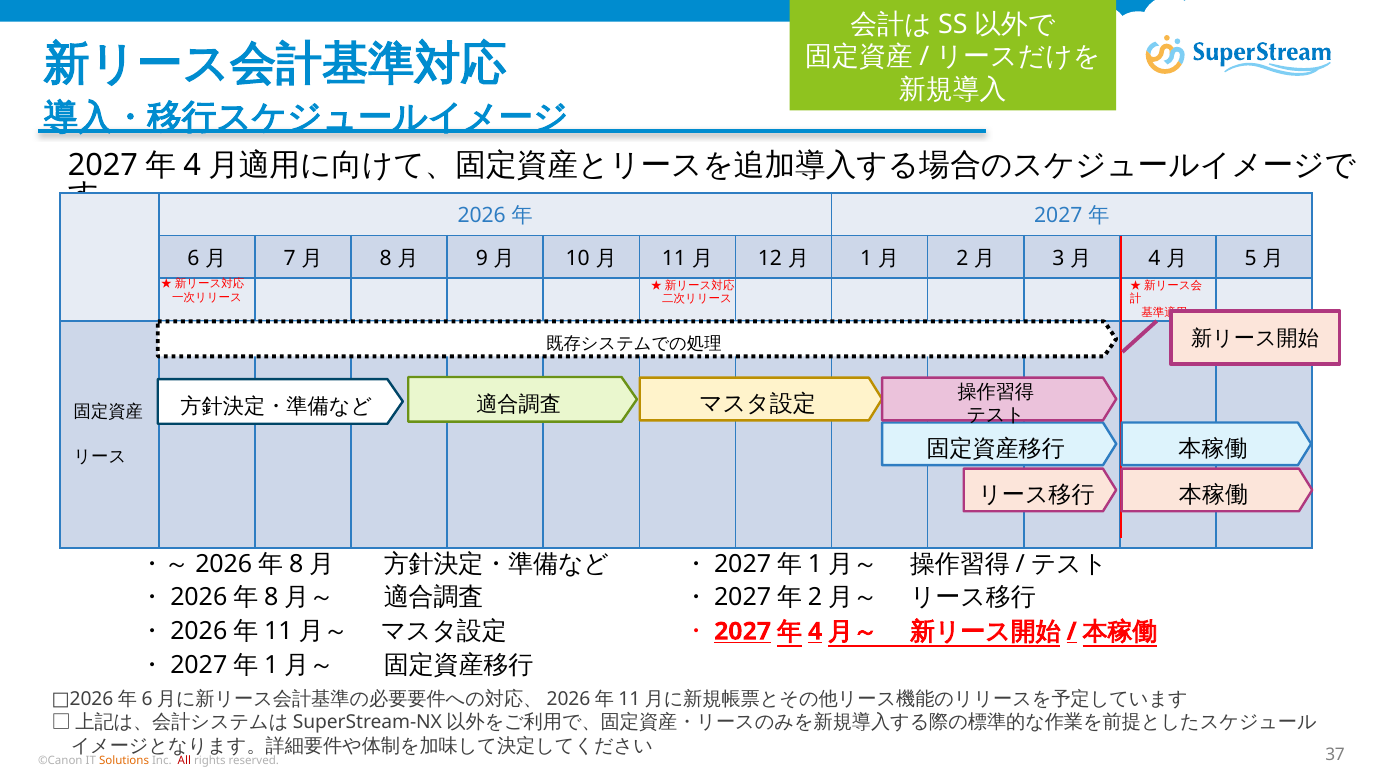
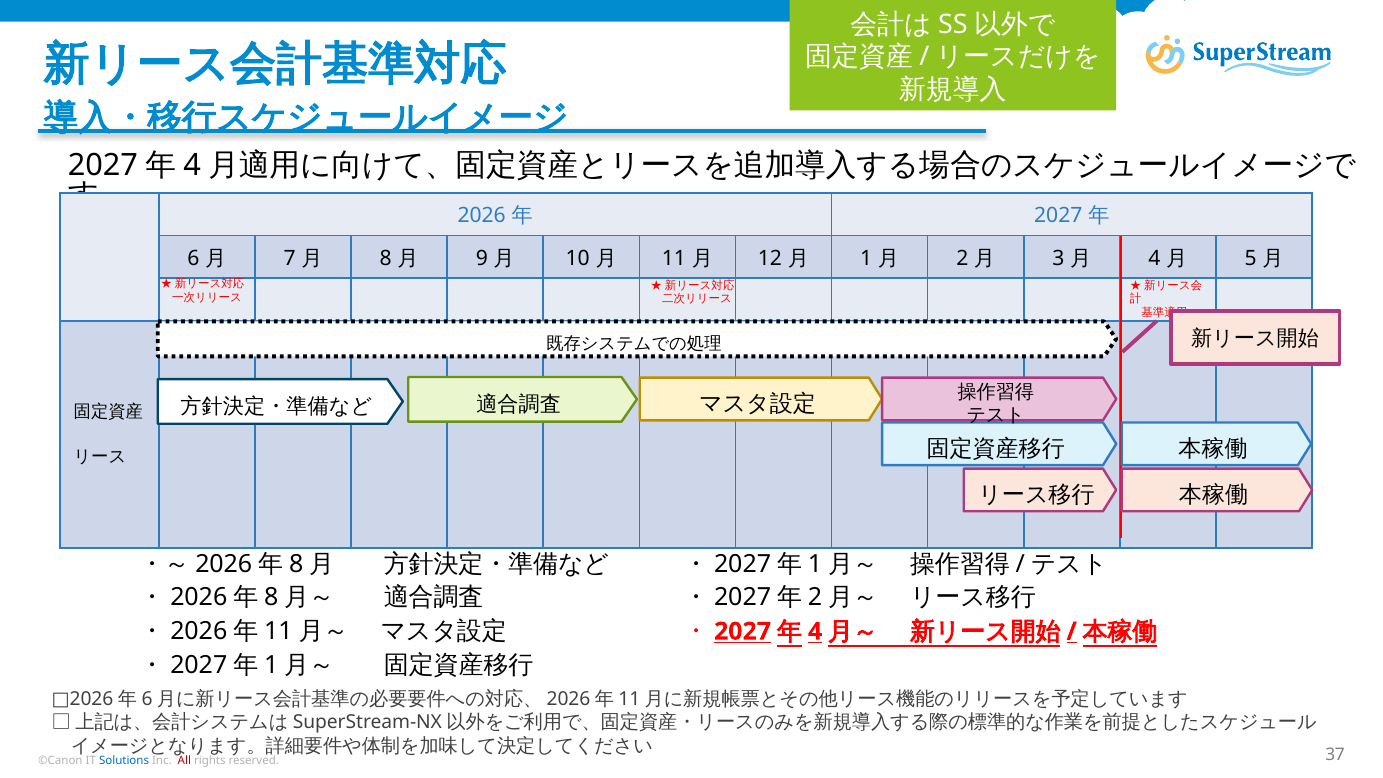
Solutions colour: orange -> blue
